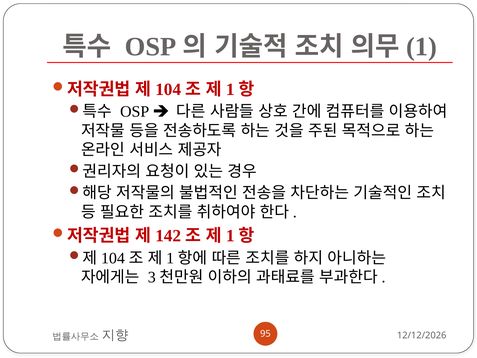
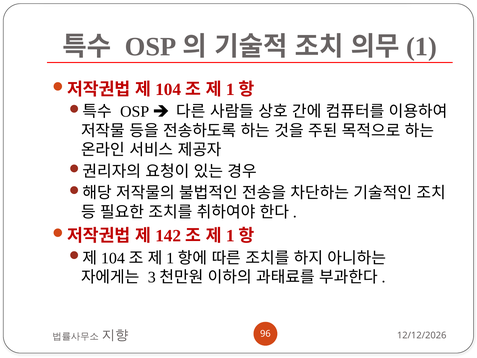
95: 95 -> 96
